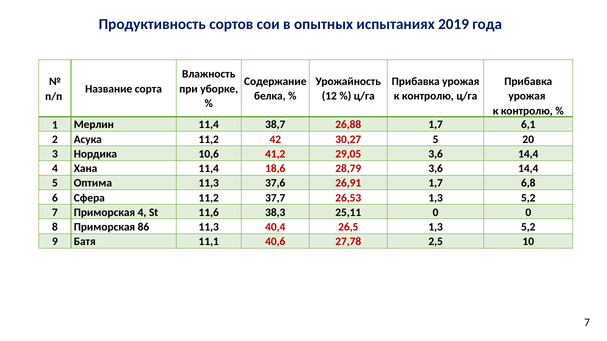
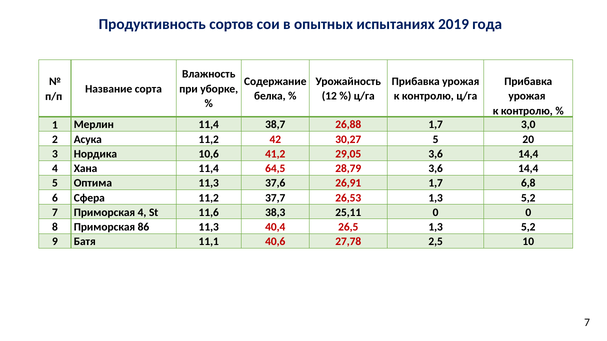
6,1: 6,1 -> 3,0
18,6: 18,6 -> 64,5
